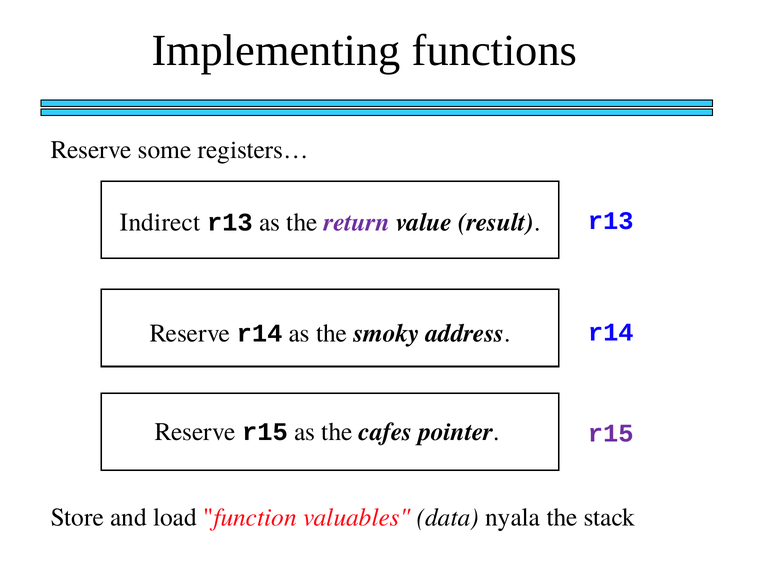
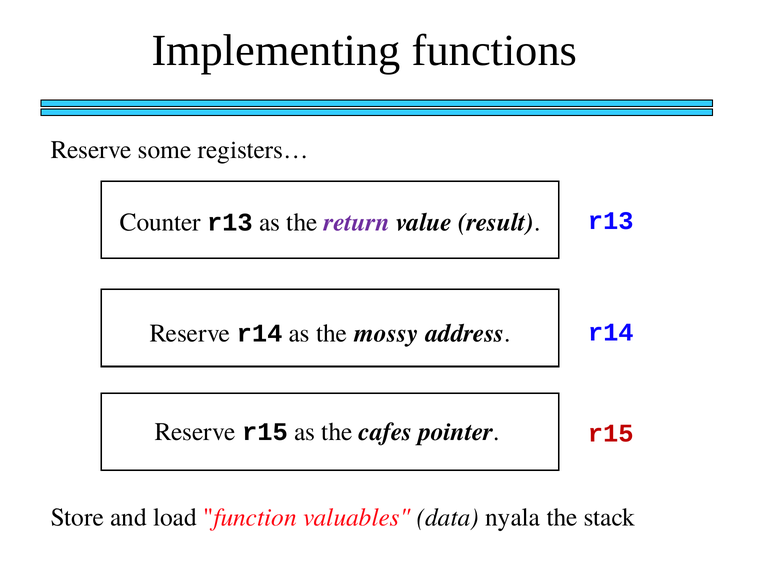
Indirect: Indirect -> Counter
smoky: smoky -> mossy
r15 at (611, 433) colour: purple -> red
